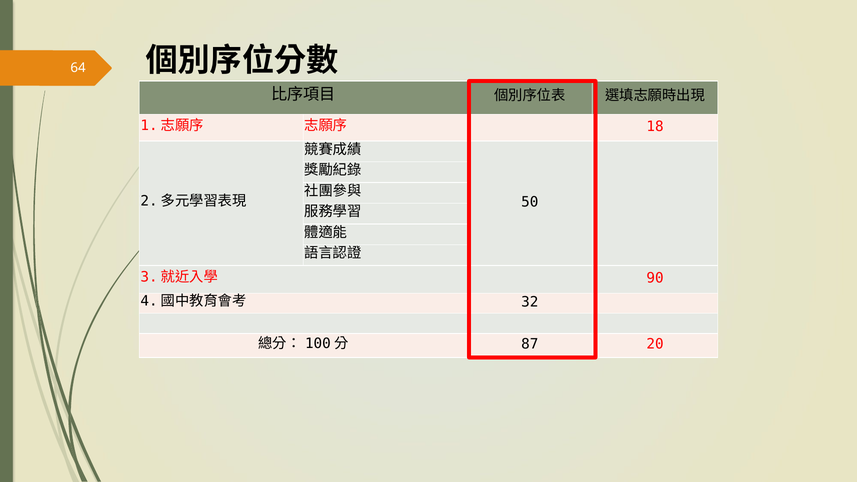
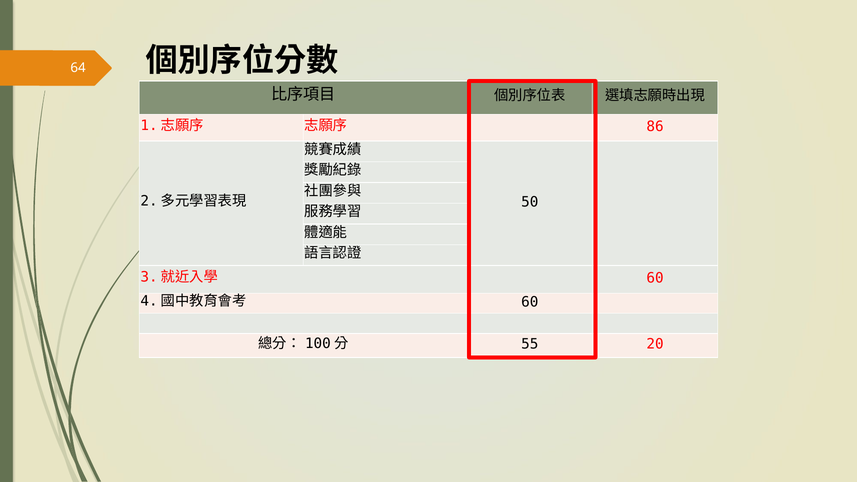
18: 18 -> 86
90 at (655, 278): 90 -> 60
32 at (530, 302): 32 -> 60
87: 87 -> 55
